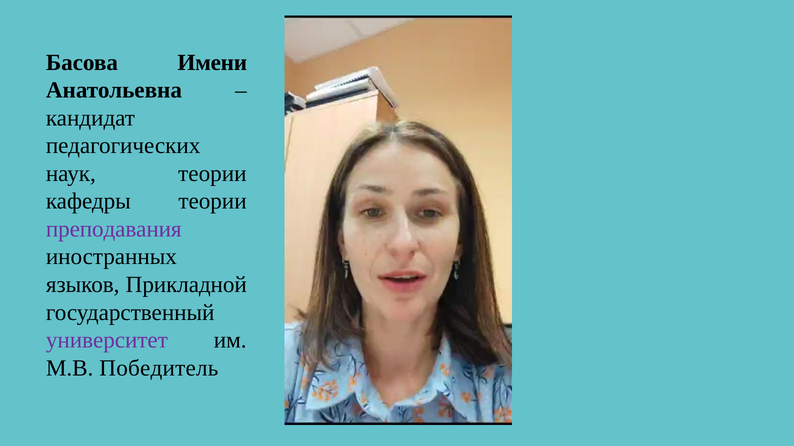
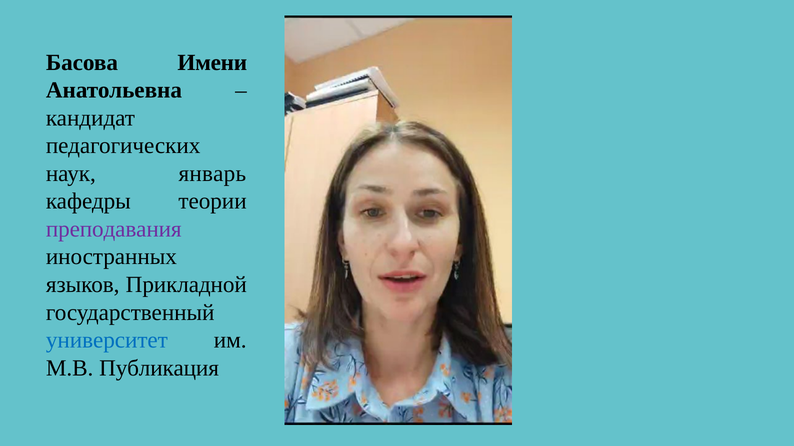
наук теории: теории -> январь
университет colour: purple -> blue
Победитель: Победитель -> Публикация
